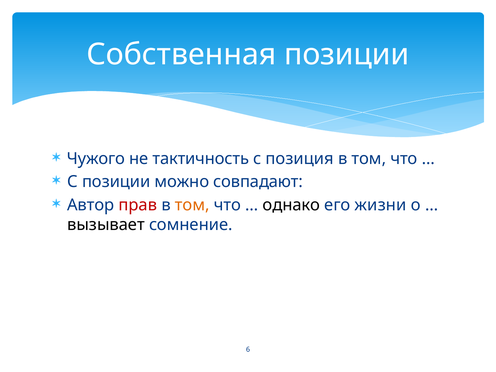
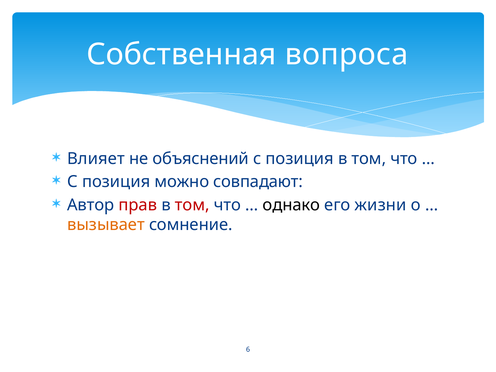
Собственная позиции: позиции -> вопроса
Чужого: Чужого -> Влияет
тактичность: тактичность -> объяснений
позиции at (116, 182): позиции -> позиция
том at (192, 205) colour: orange -> red
вызывает colour: black -> orange
